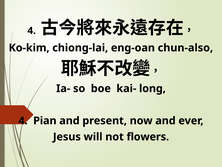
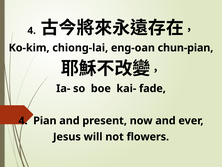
chun-also: chun-also -> chun-pian
long: long -> fade
